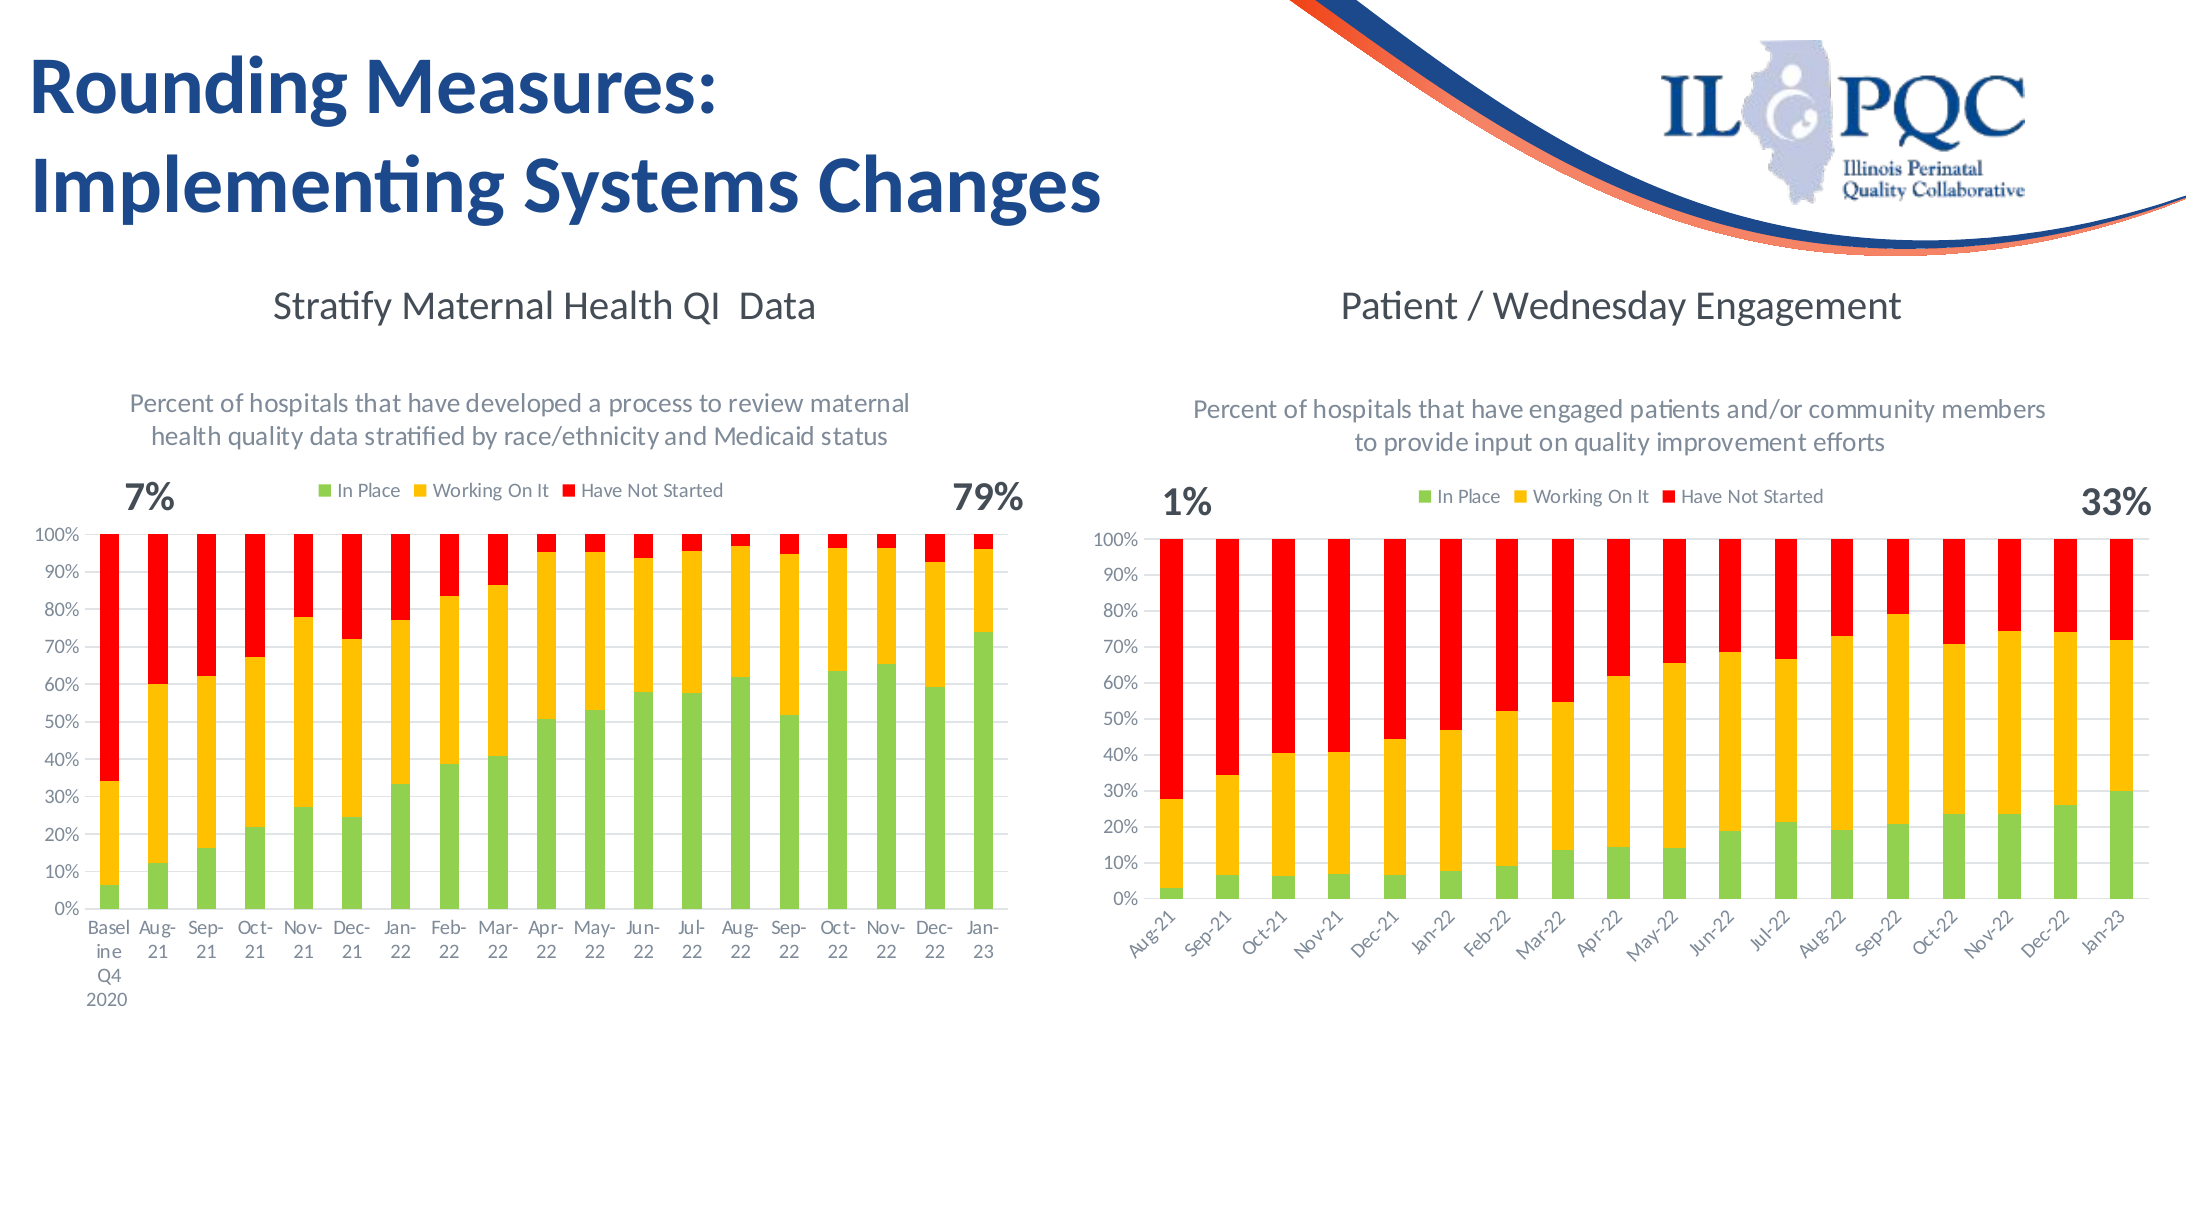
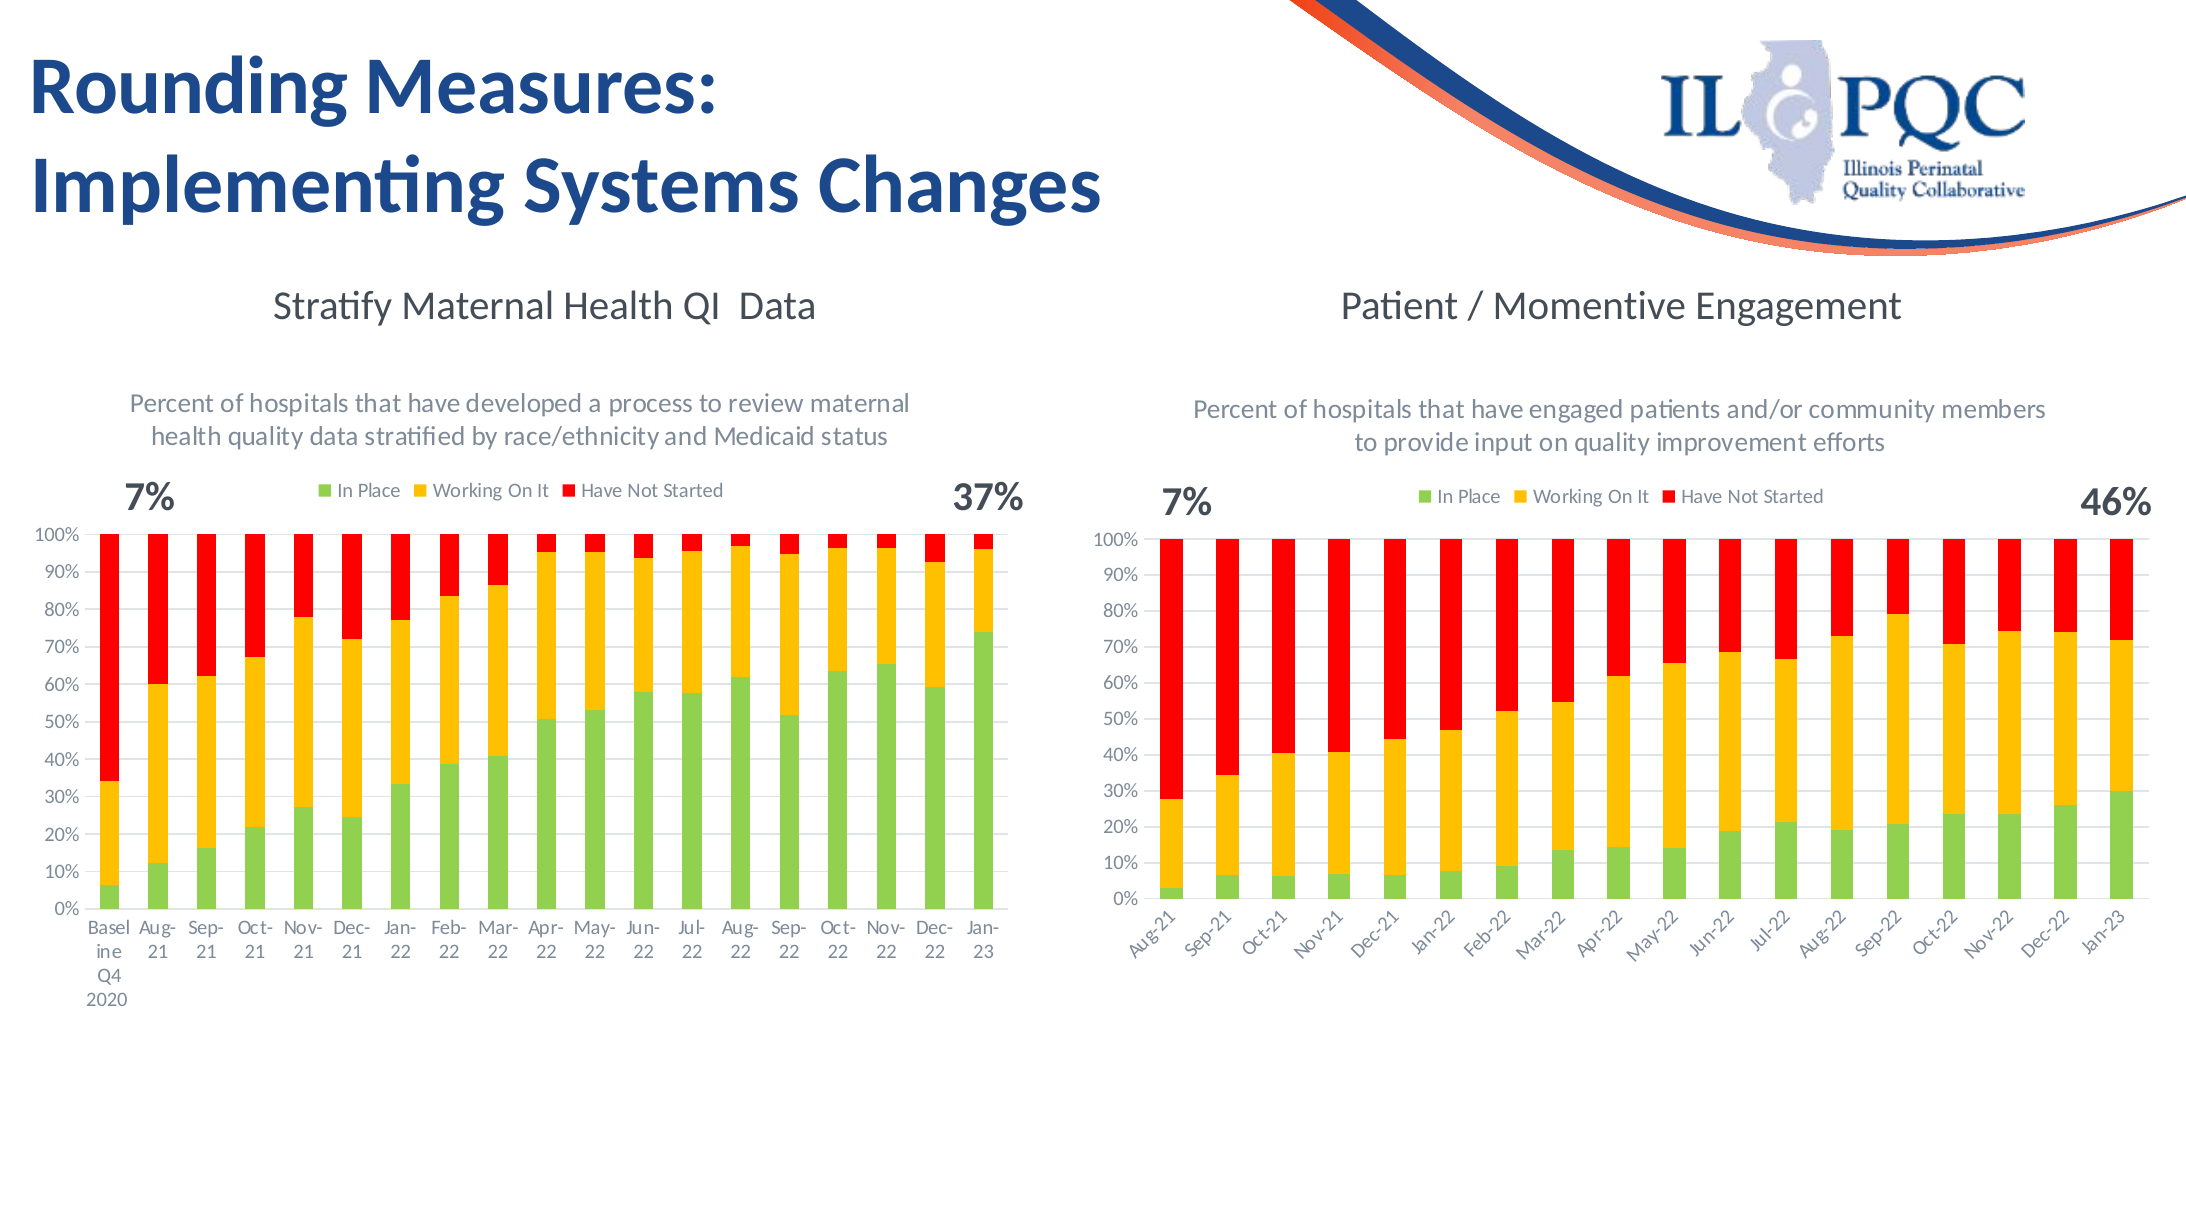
Wednesday: Wednesday -> Momentive
7% 1%: 1% -> 7%
79%: 79% -> 37%
33%: 33% -> 46%
